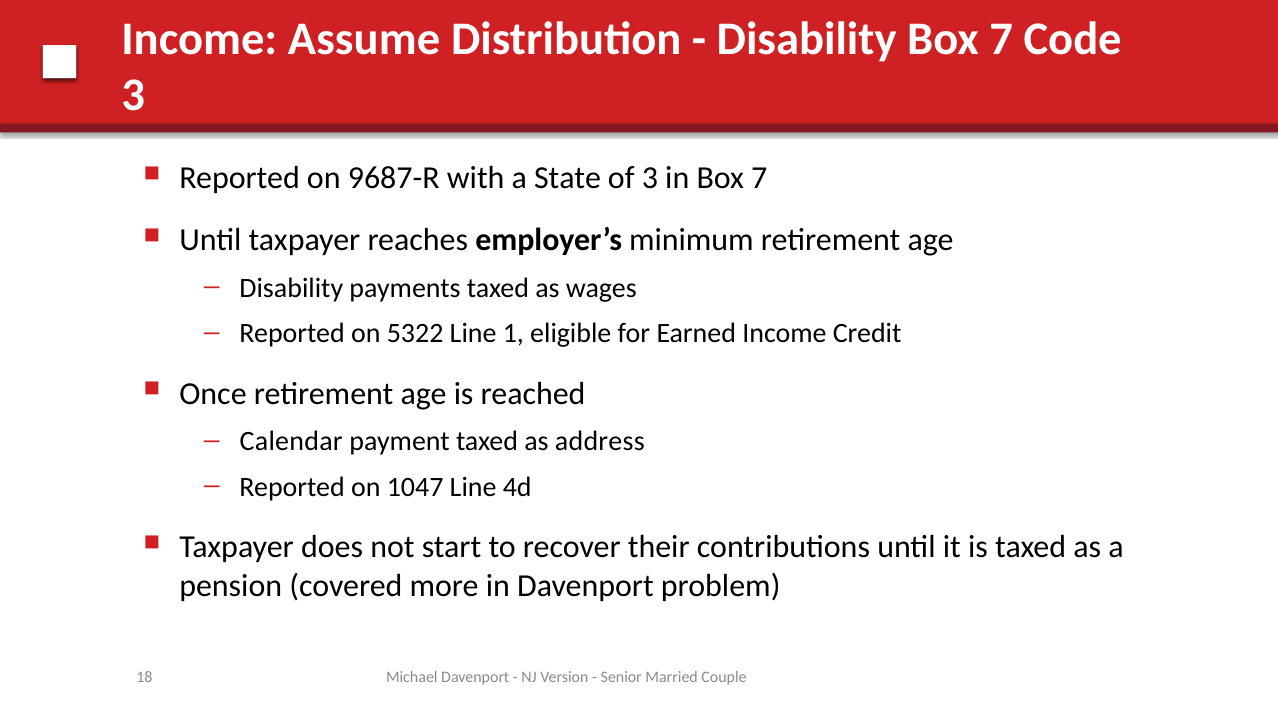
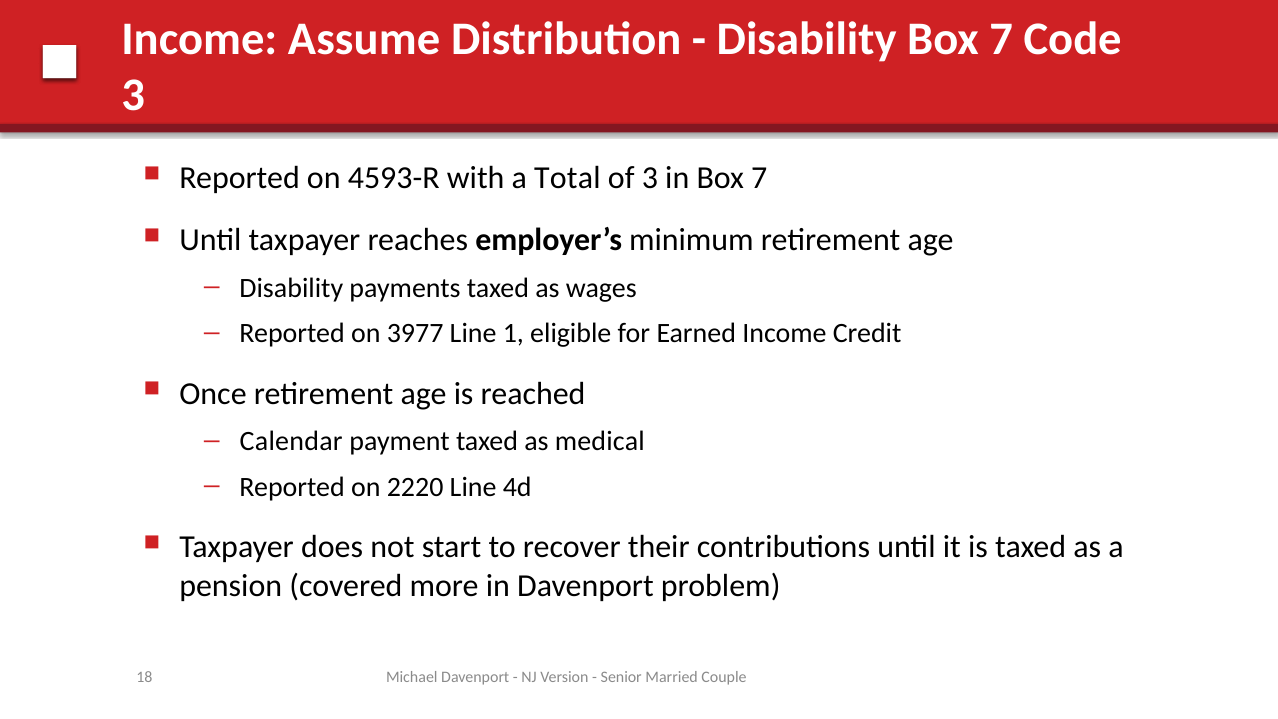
9687-R: 9687-R -> 4593-R
State: State -> Total
5322: 5322 -> 3977
address: address -> medical
1047: 1047 -> 2220
